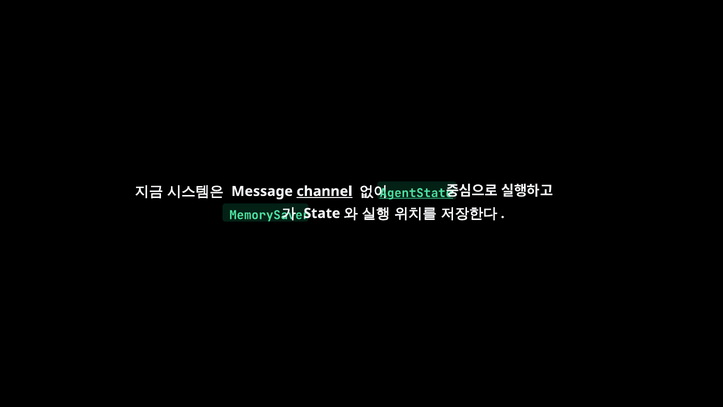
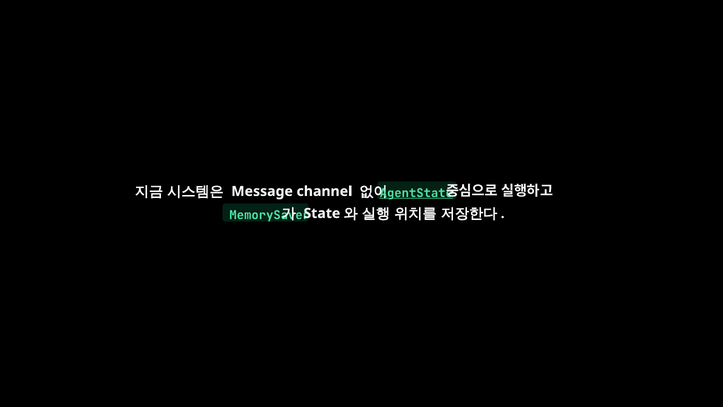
channel underline: present -> none
